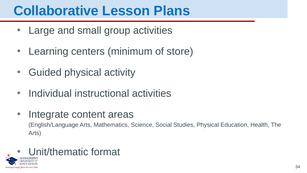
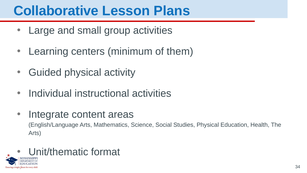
store: store -> them
